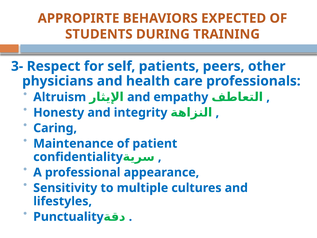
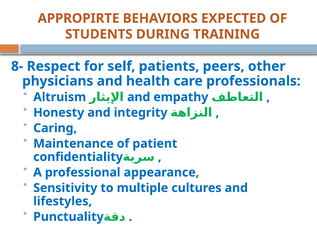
3-: 3- -> 8-
